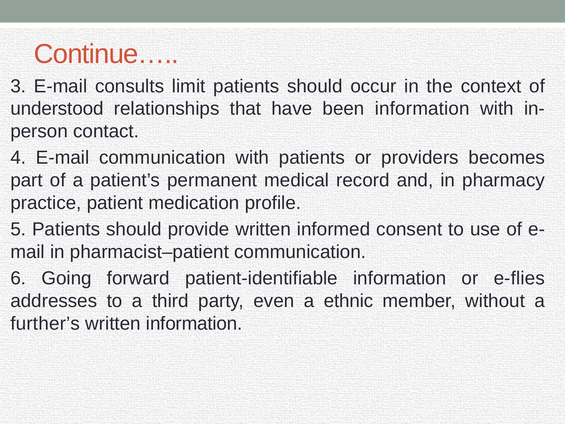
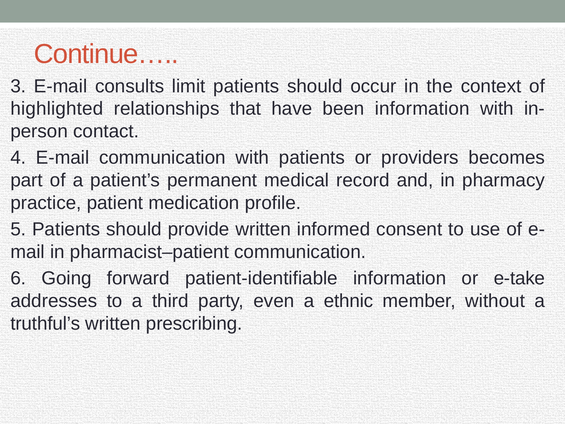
understood: understood -> highlighted
e-flies: e-flies -> e-take
further’s: further’s -> truthful’s
written information: information -> prescribing
